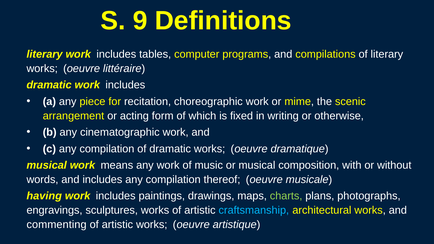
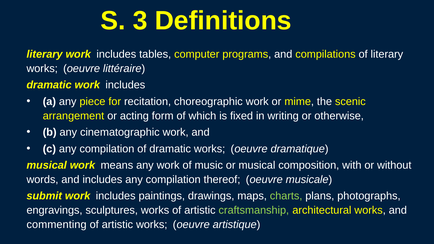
9: 9 -> 3
having: having -> submit
craftsmanship colour: light blue -> light green
